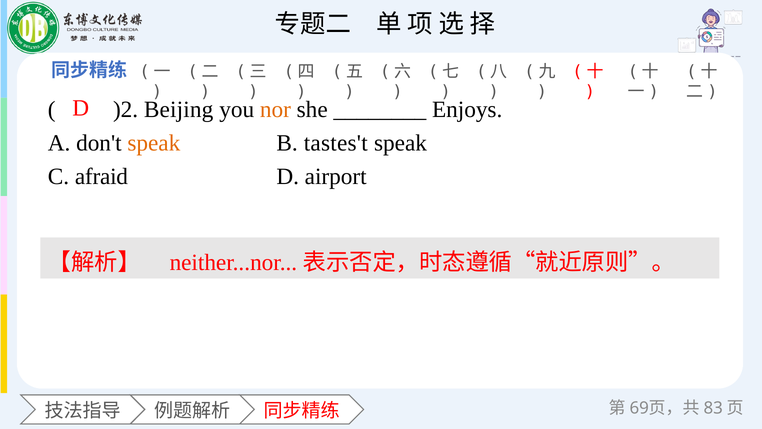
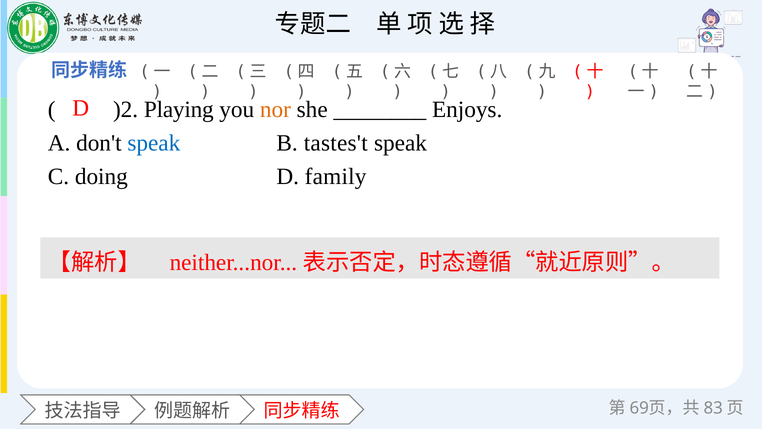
Beijing: Beijing -> Playing
speak at (154, 143) colour: orange -> blue
afraid: afraid -> doing
airport: airport -> family
